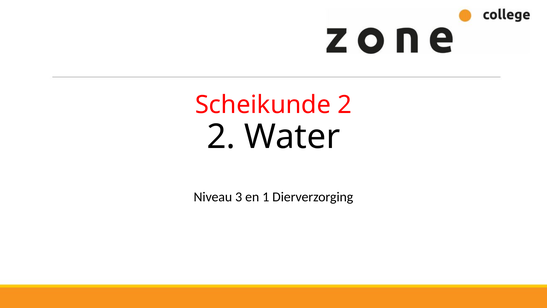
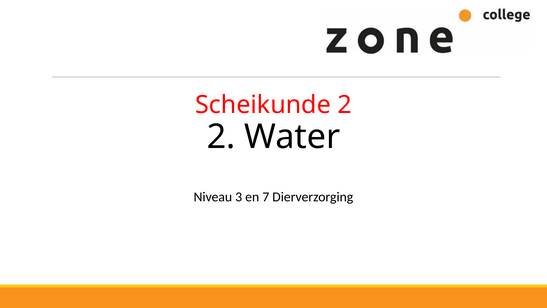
1: 1 -> 7
